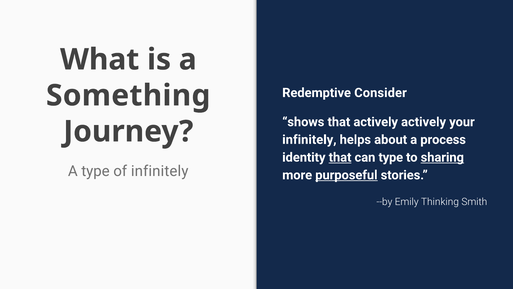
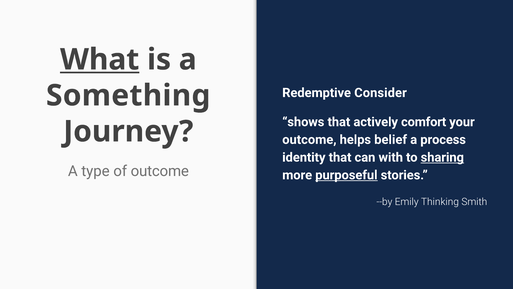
What underline: none -> present
actively actively: actively -> comfort
infinitely at (309, 139): infinitely -> outcome
about: about -> belief
that at (340, 157) underline: present -> none
can type: type -> with
of infinitely: infinitely -> outcome
